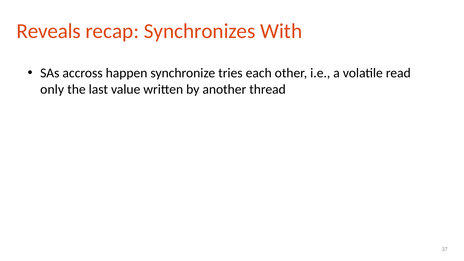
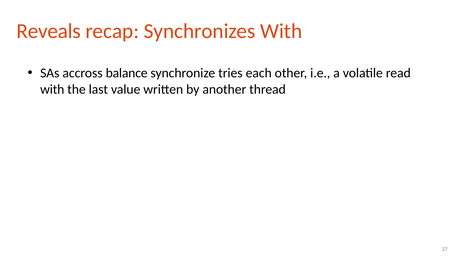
happen: happen -> balance
only at (52, 89): only -> with
